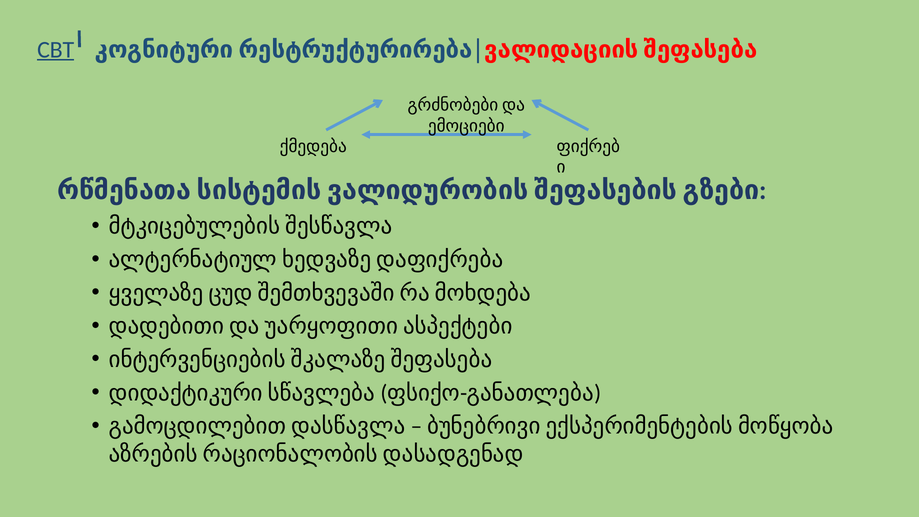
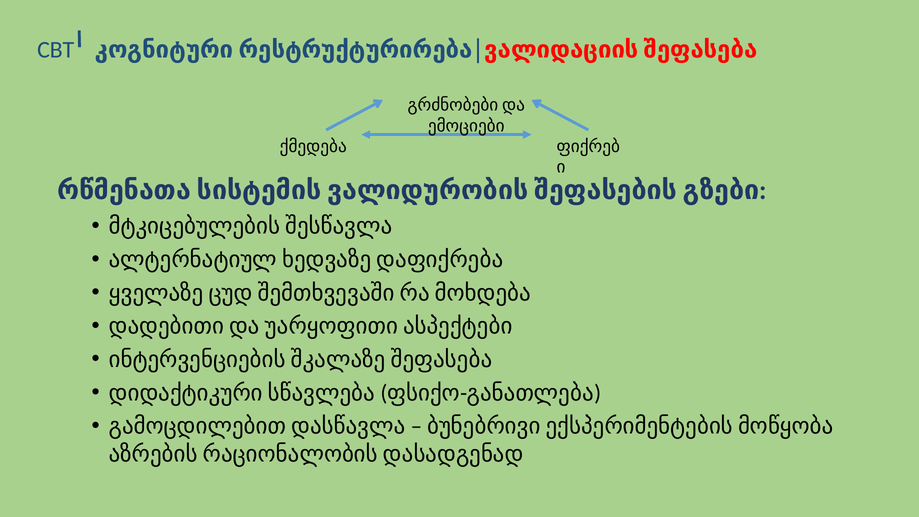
CBT underline: present -> none
